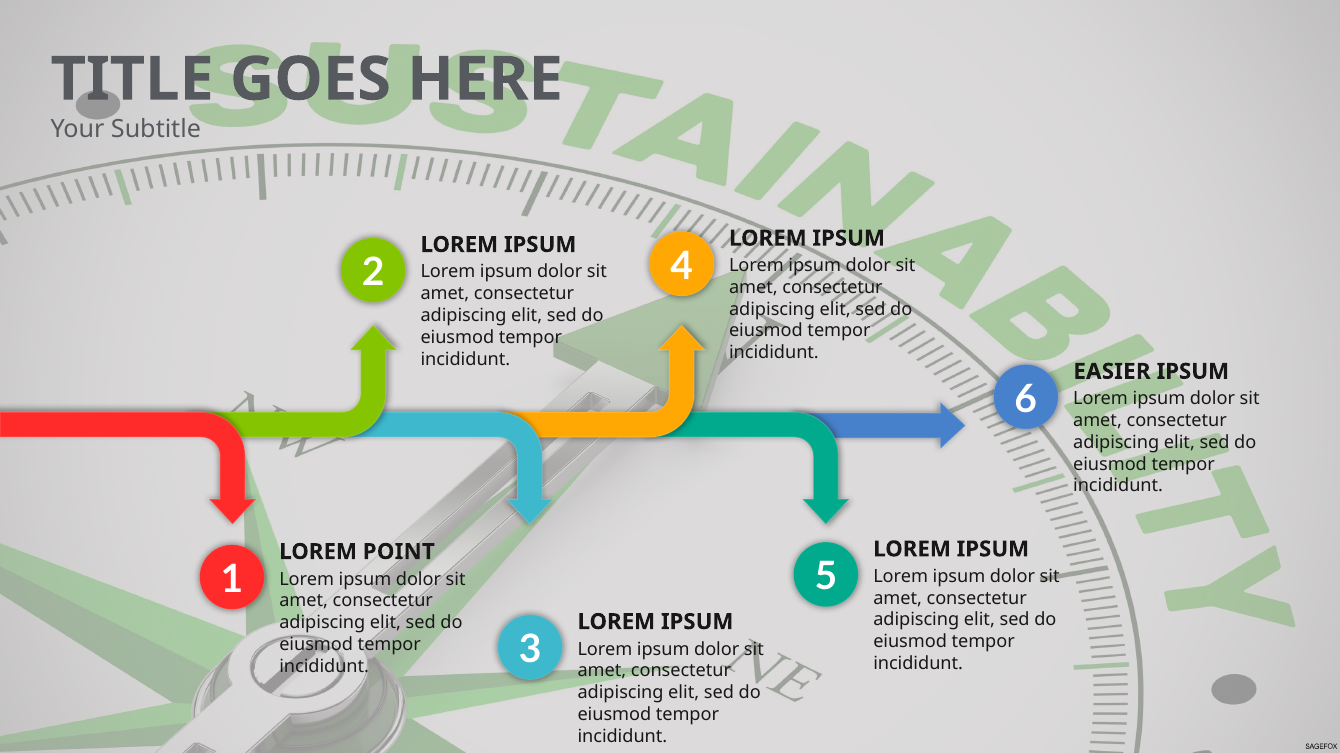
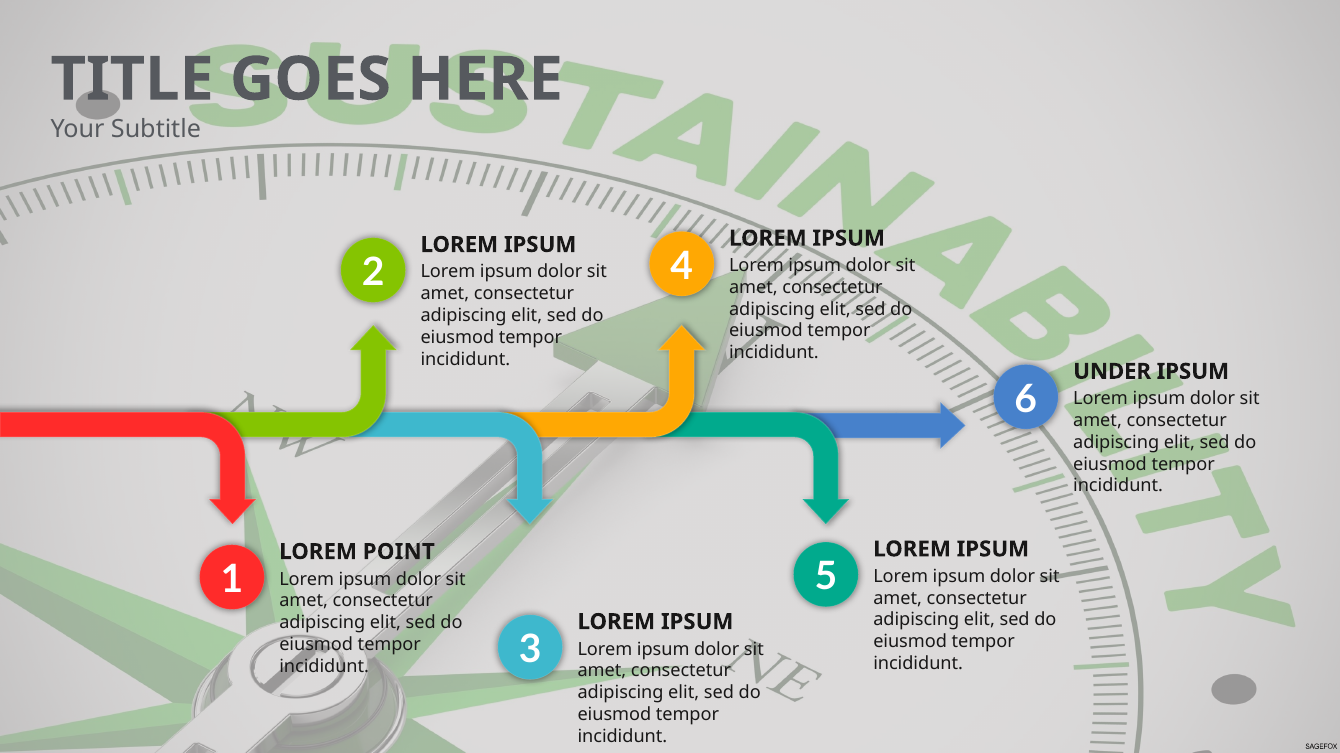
EASIER: EASIER -> UNDER
